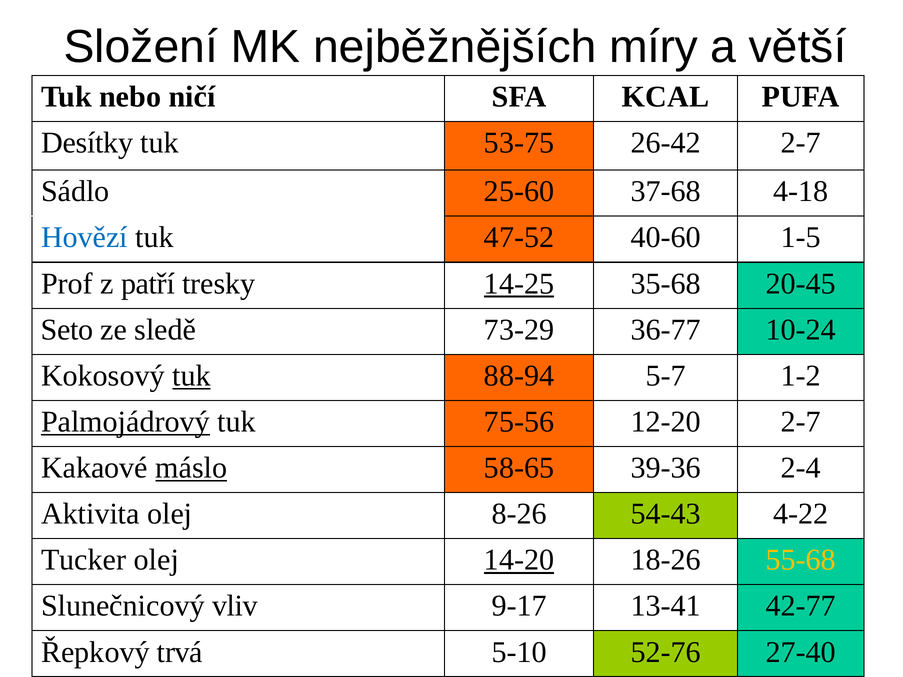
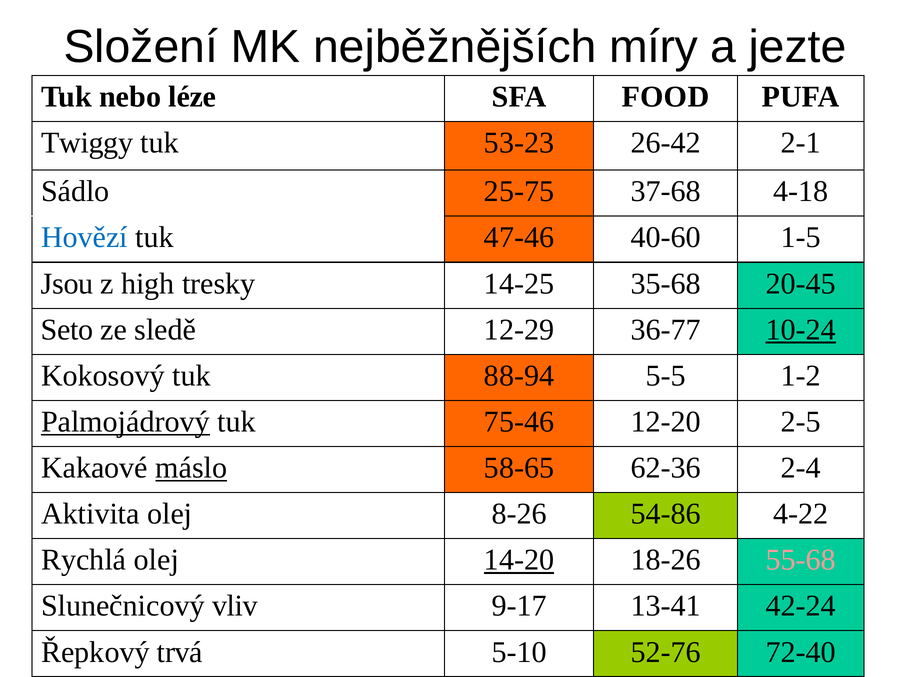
větší: větší -> jezte
ničí: ničí -> léze
KCAL: KCAL -> FOOD
Desítky: Desítky -> Twiggy
53-75: 53-75 -> 53-23
26-42 2-7: 2-7 -> 2-1
25-60: 25-60 -> 25-75
47-52: 47-52 -> 47-46
Prof: Prof -> Jsou
patří: patří -> high
14-25 underline: present -> none
73-29: 73-29 -> 12-29
10-24 underline: none -> present
tuk at (191, 376) underline: present -> none
5-7: 5-7 -> 5-5
75-56: 75-56 -> 75-46
12-20 2-7: 2-7 -> 2-5
39-36: 39-36 -> 62-36
54-43: 54-43 -> 54-86
Tucker: Tucker -> Rychlá
55-68 colour: yellow -> pink
42-77: 42-77 -> 42-24
27-40: 27-40 -> 72-40
